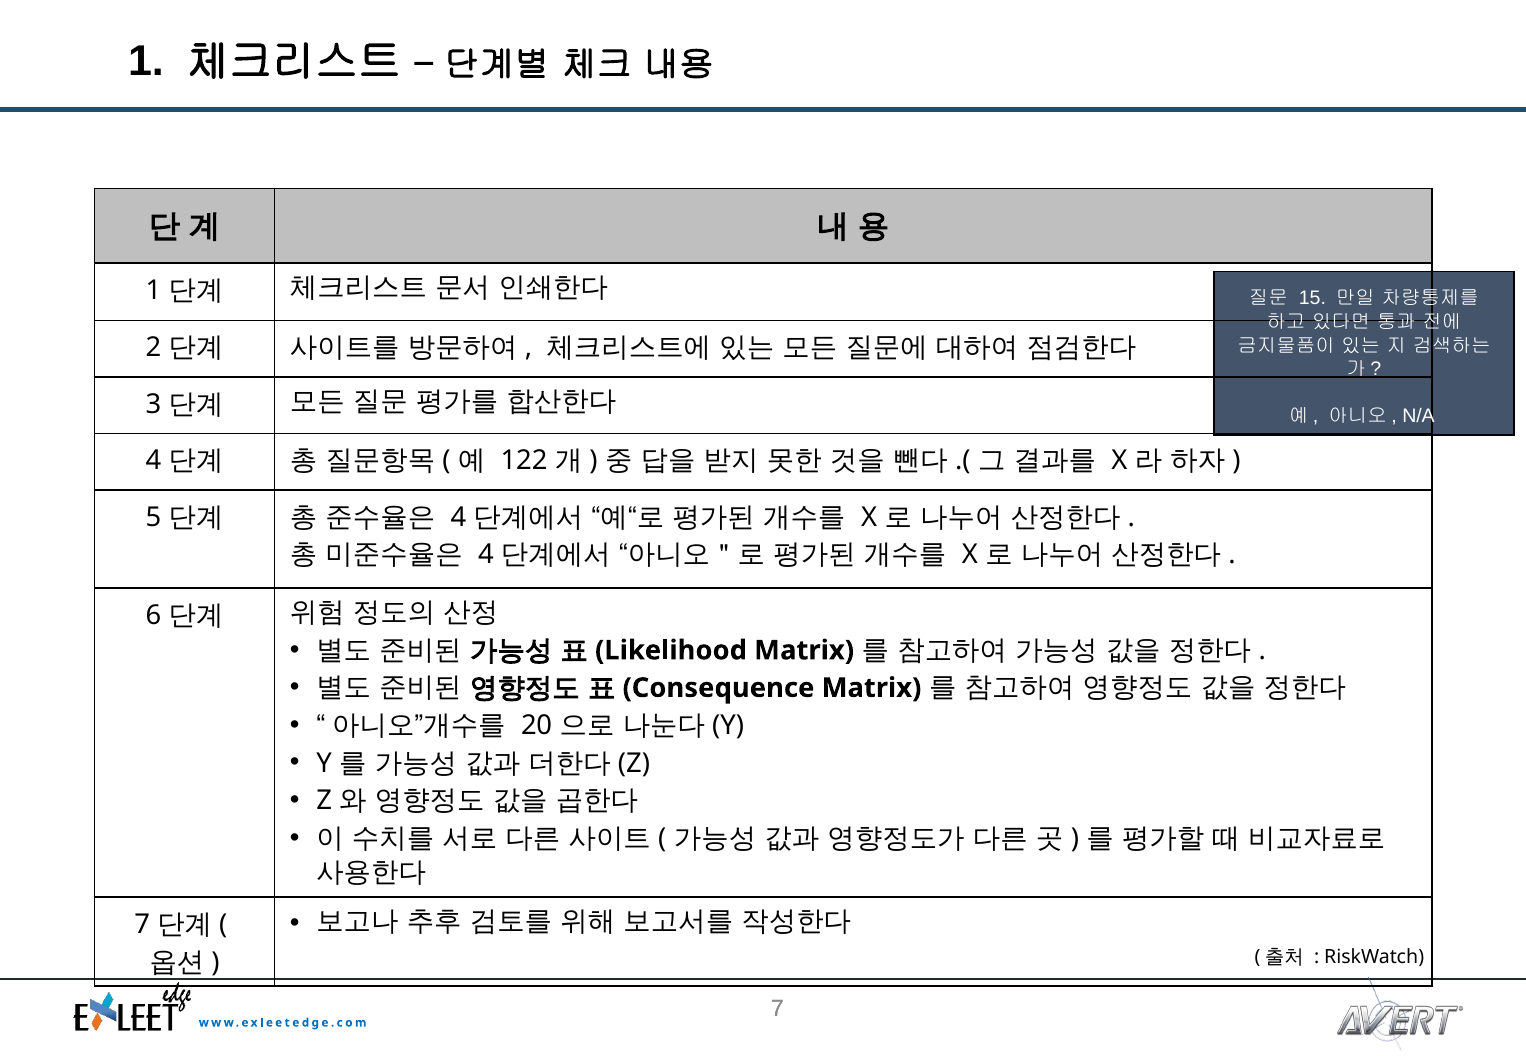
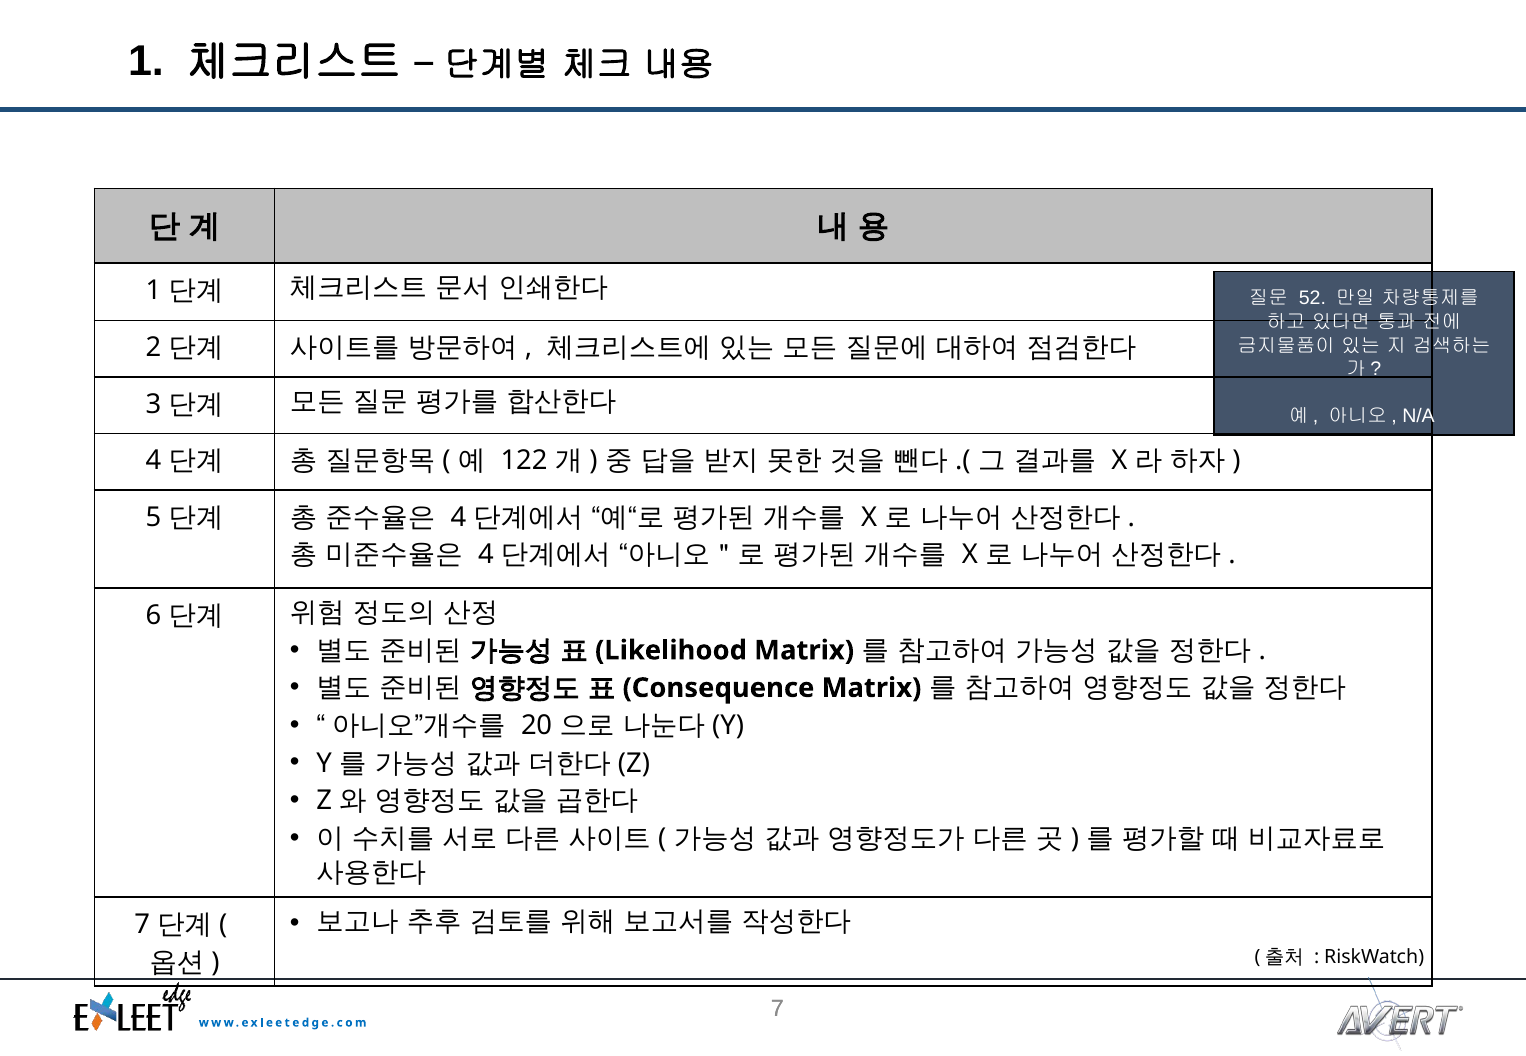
15: 15 -> 52
